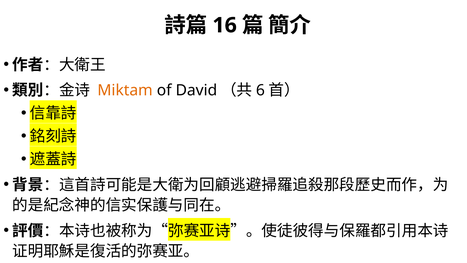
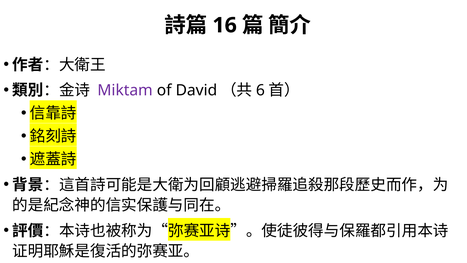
Miktam colour: orange -> purple
